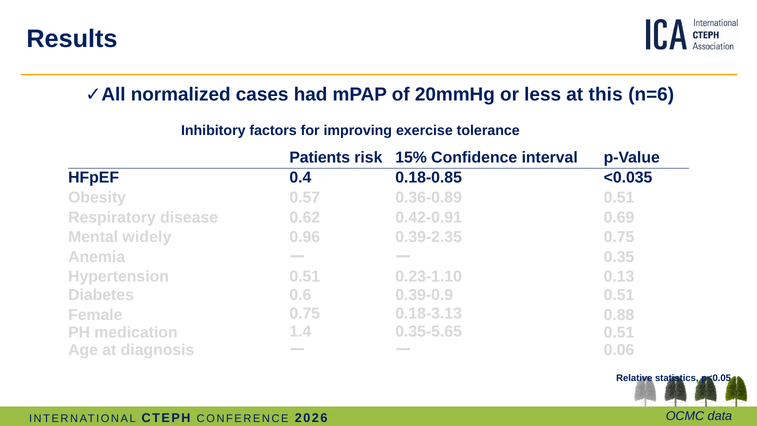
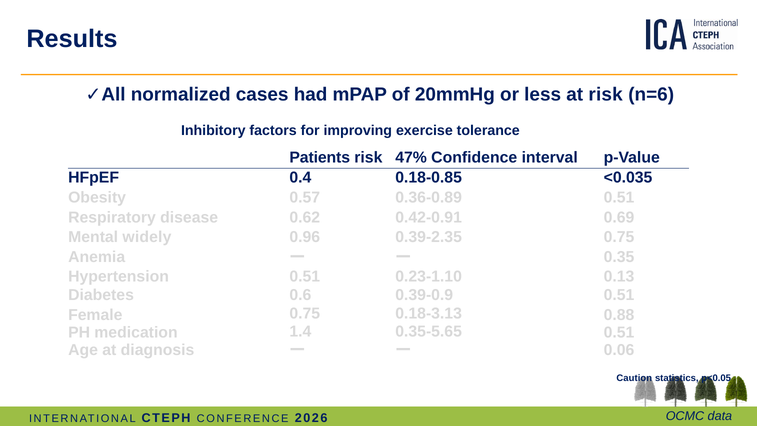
at this: this -> risk
15%: 15% -> 47%
Relative: Relative -> Caution
